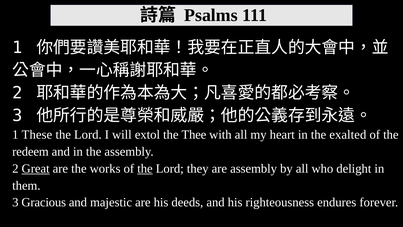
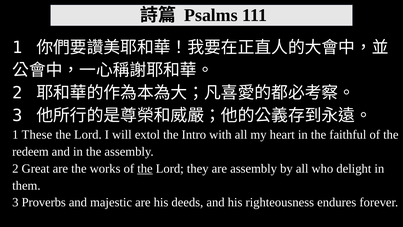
Thee: Thee -> Intro
exalted: exalted -> faithful
Great underline: present -> none
Gracious: Gracious -> Proverbs
